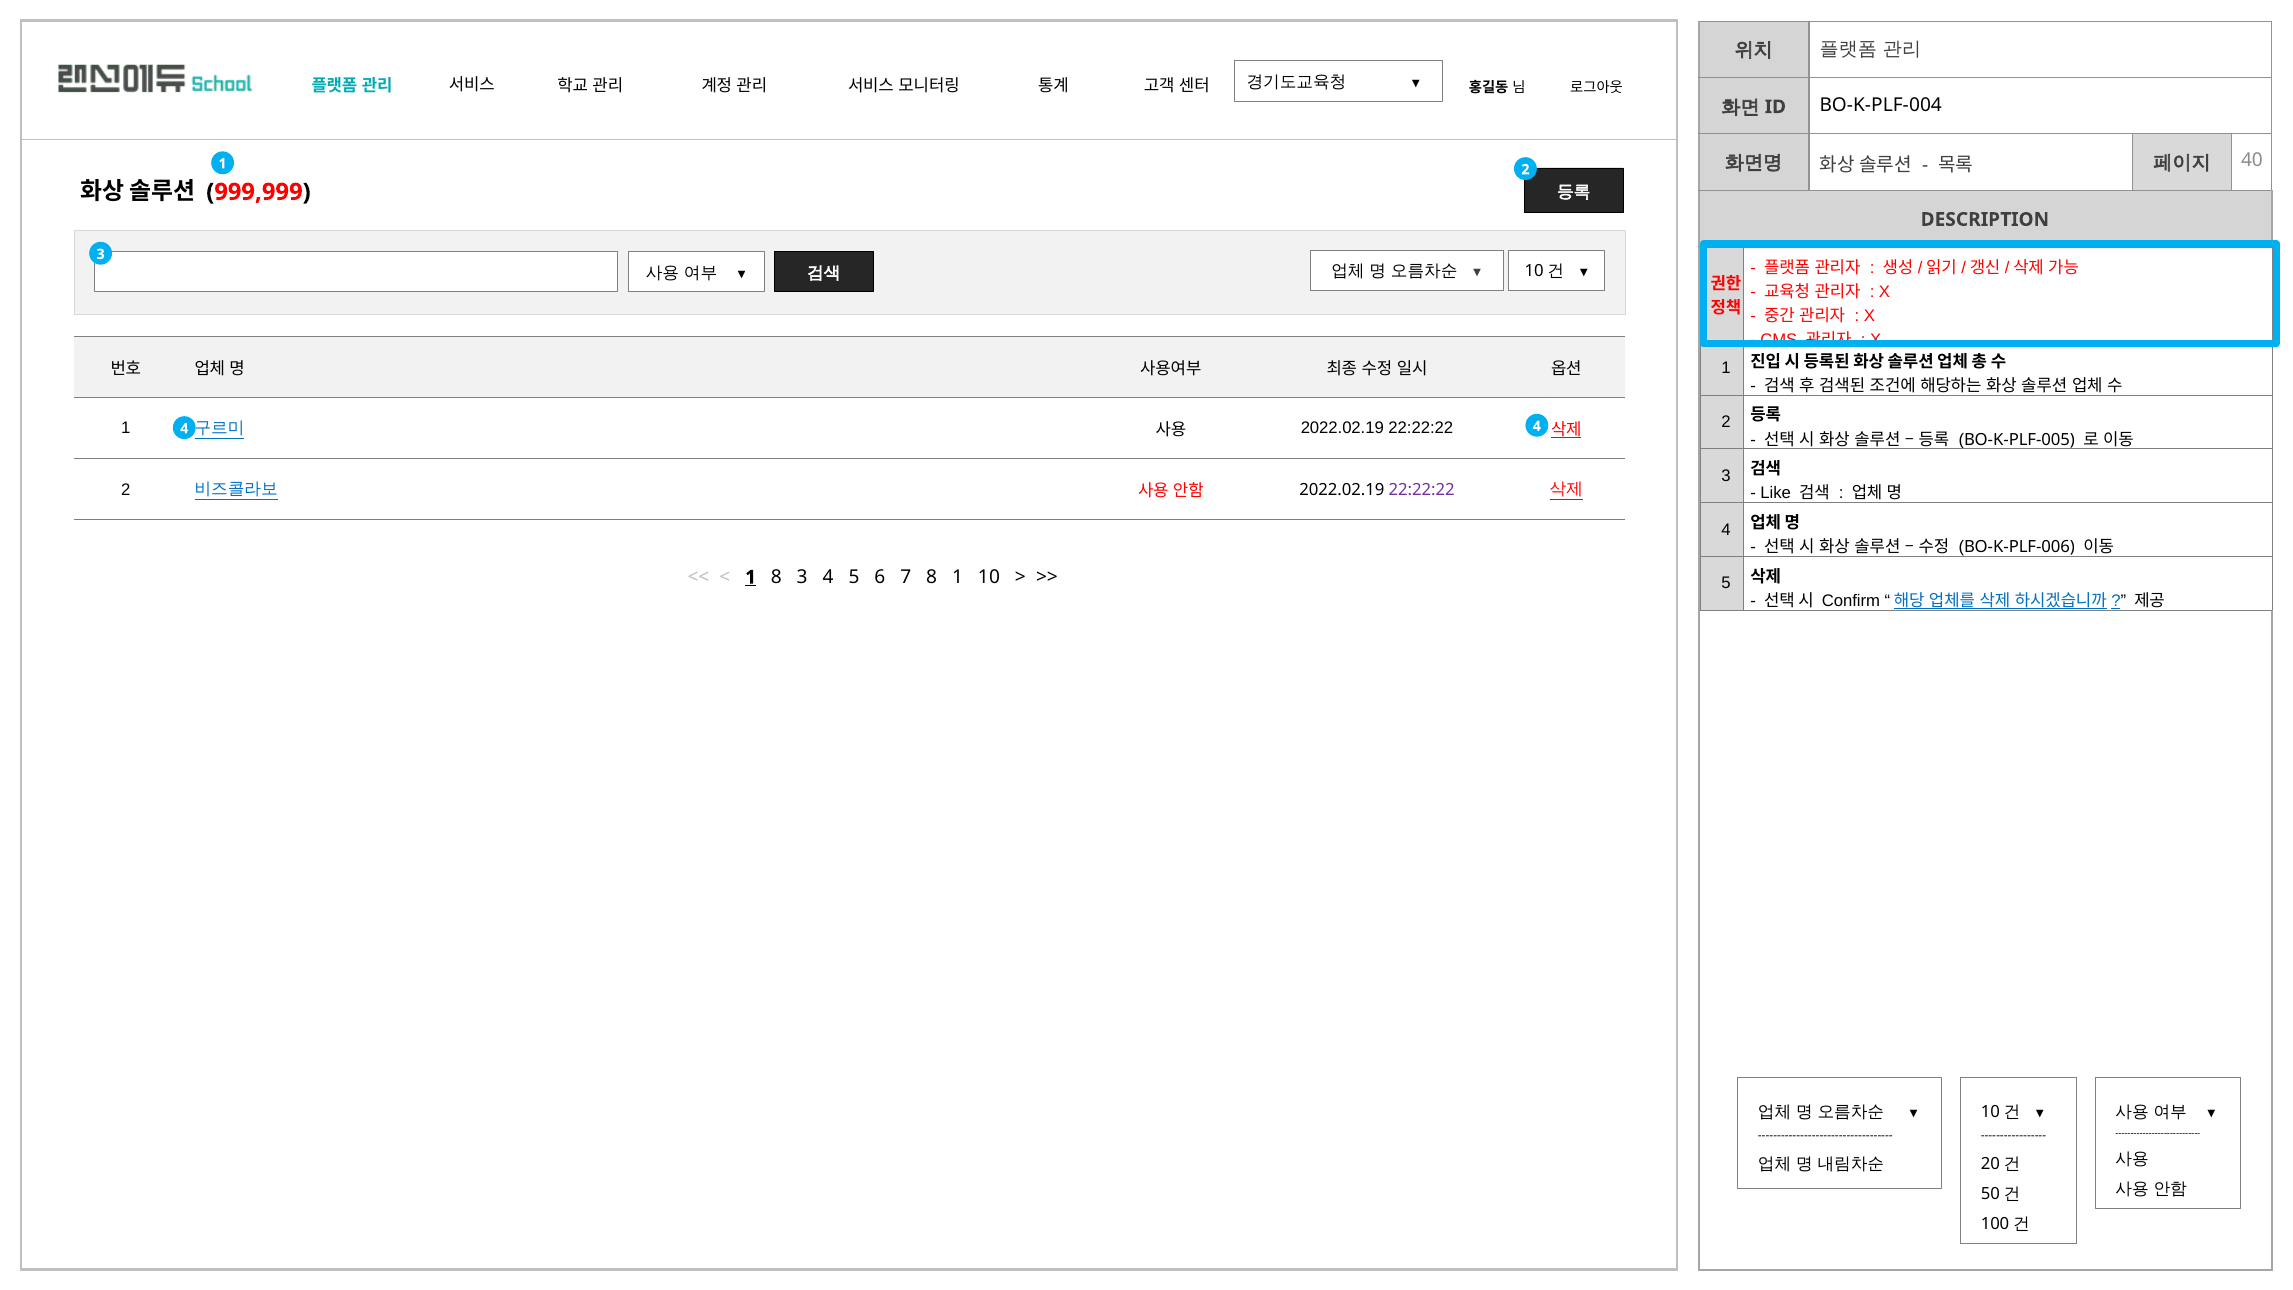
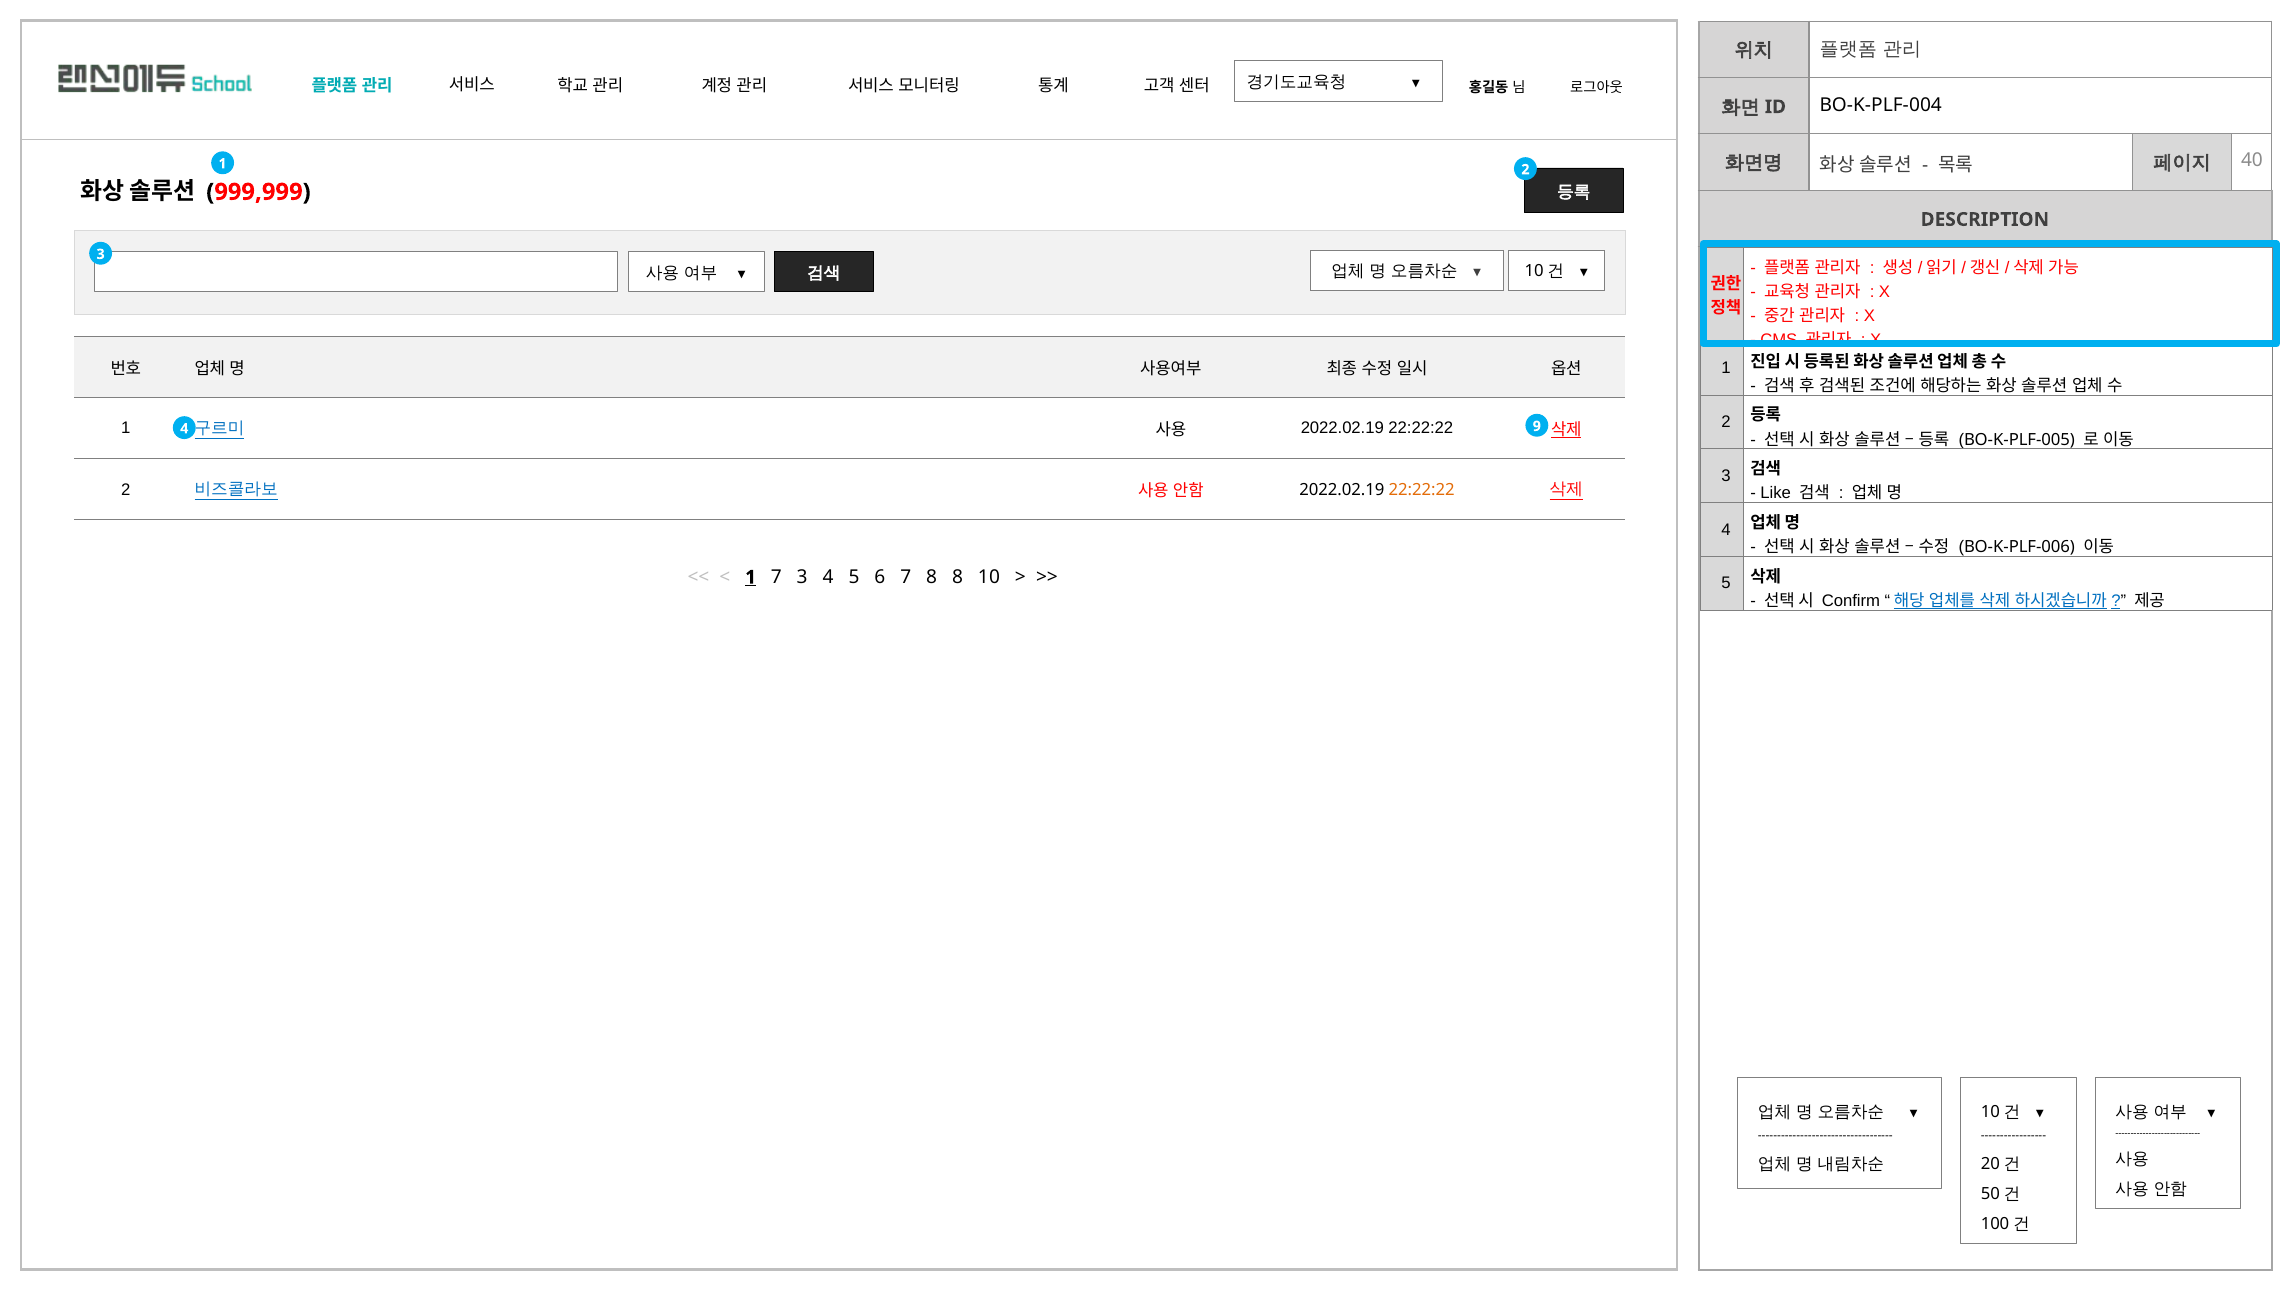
4 4: 4 -> 9
22:22:22 at (1422, 490) colour: purple -> orange
1 8: 8 -> 7
8 1: 1 -> 8
